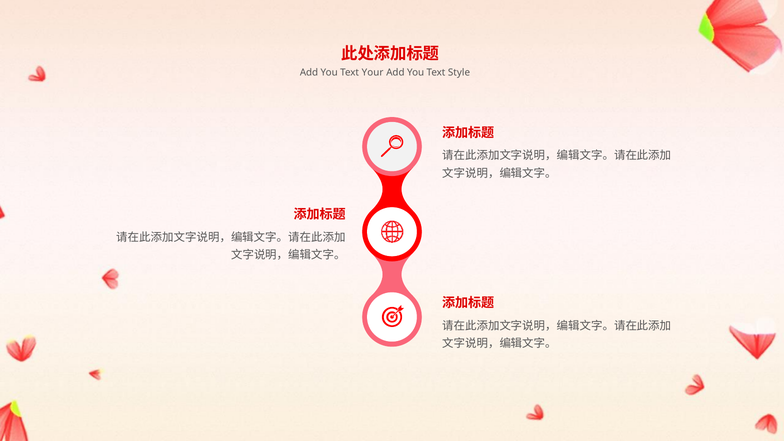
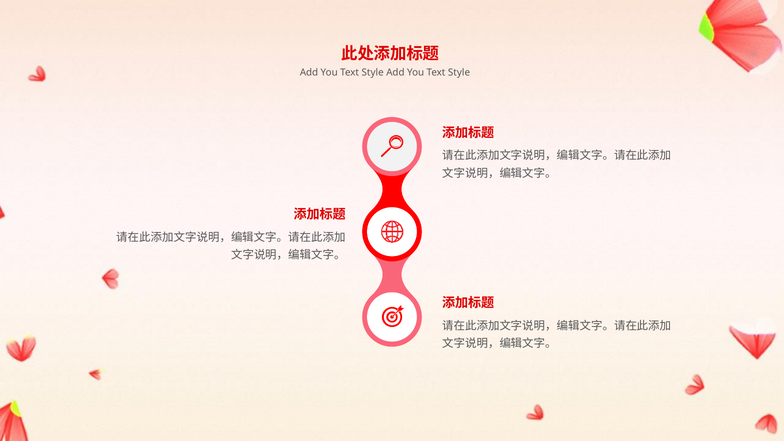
Your at (373, 72): Your -> Style
